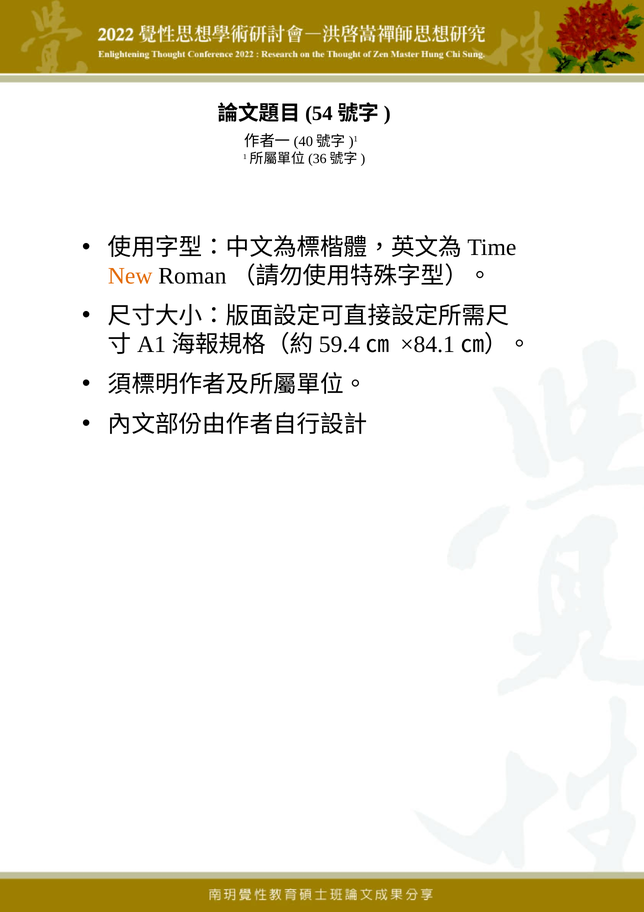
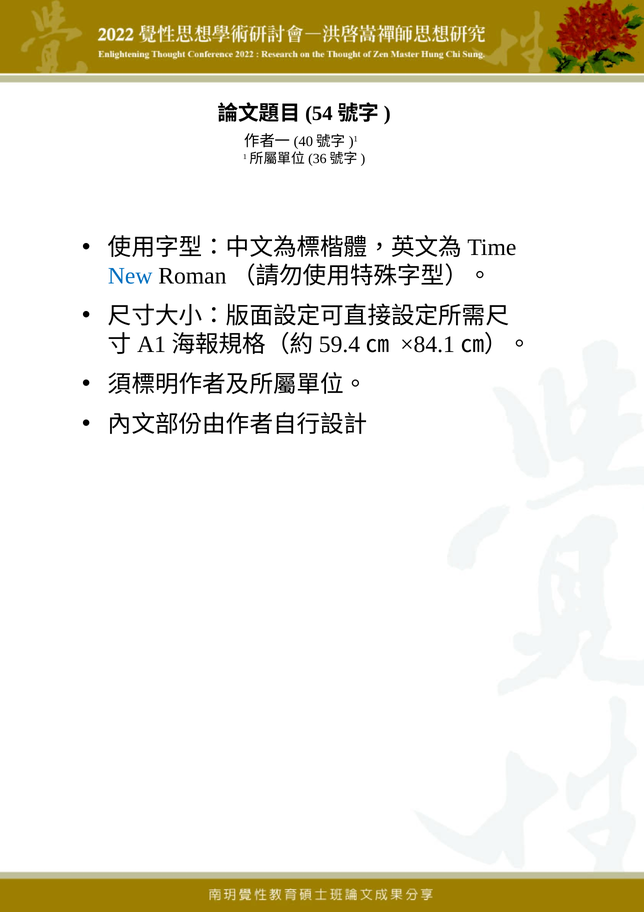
New colour: orange -> blue
